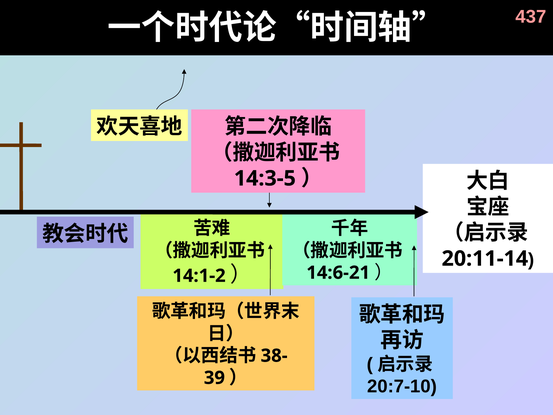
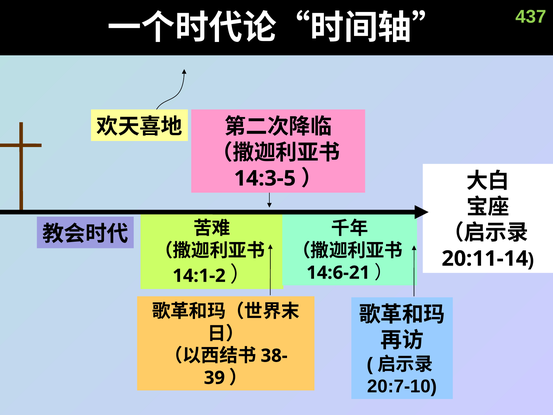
437 colour: pink -> light green
